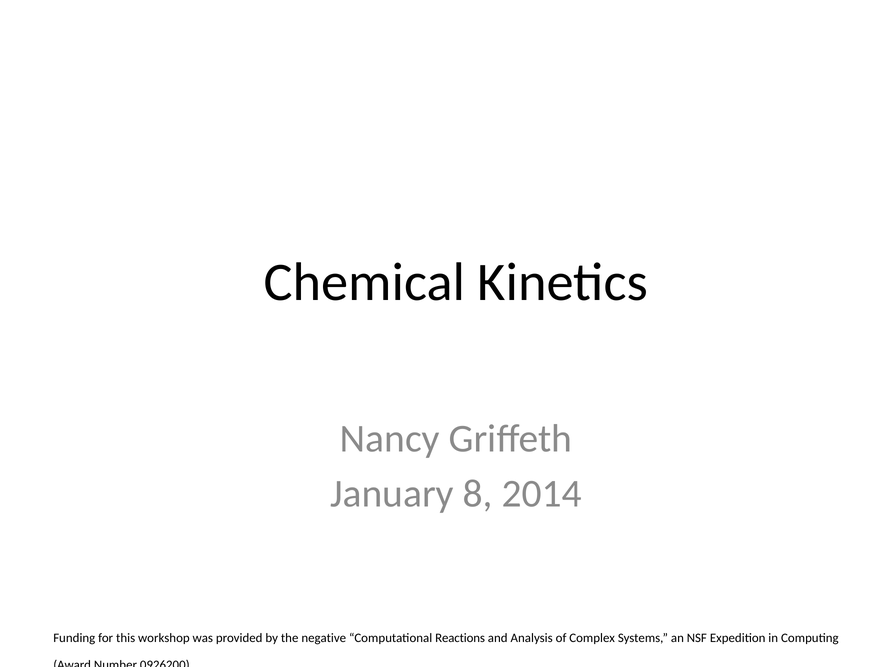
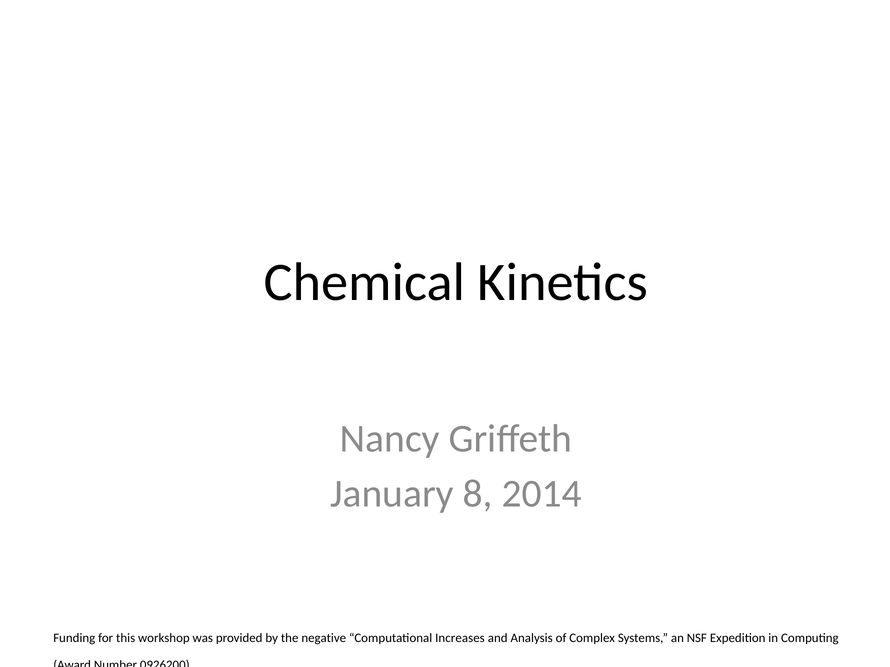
Reactions: Reactions -> Increases
